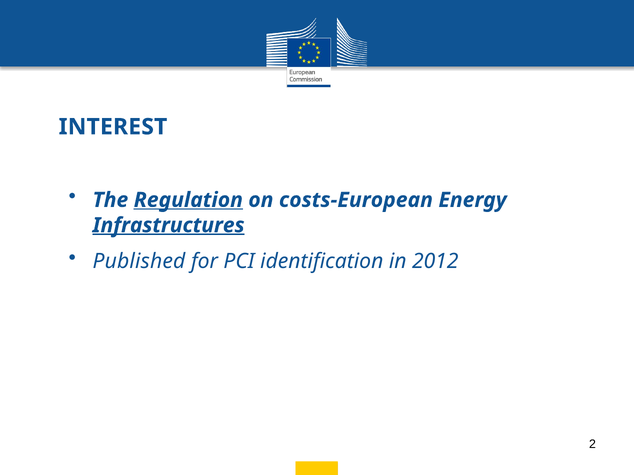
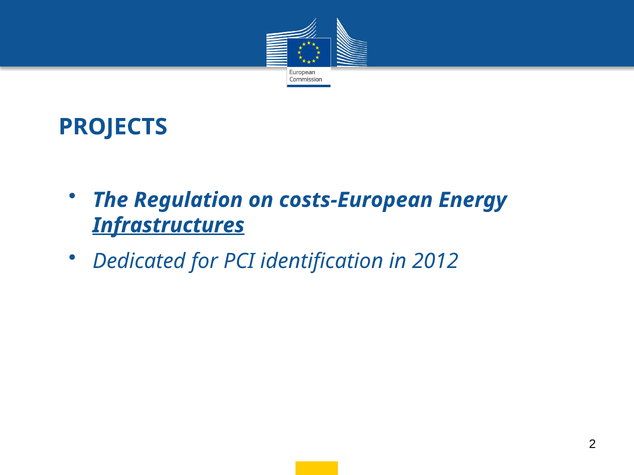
INTEREST: INTEREST -> PROJECTS
Regulation underline: present -> none
Published: Published -> Dedicated
